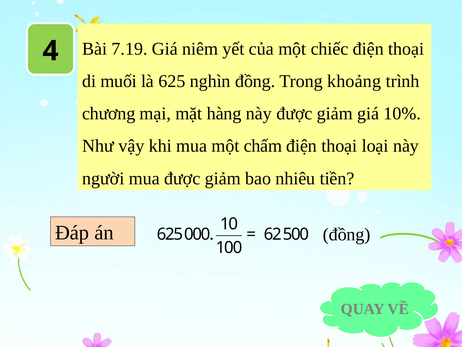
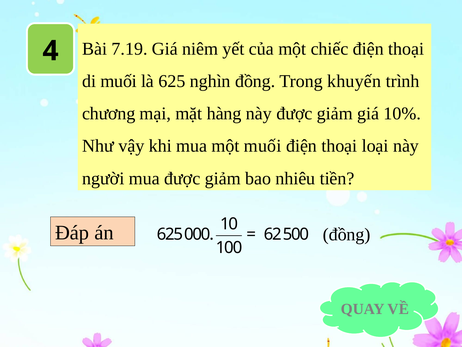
khoảng: khoảng -> khuyến
một chấm: chấm -> muối
